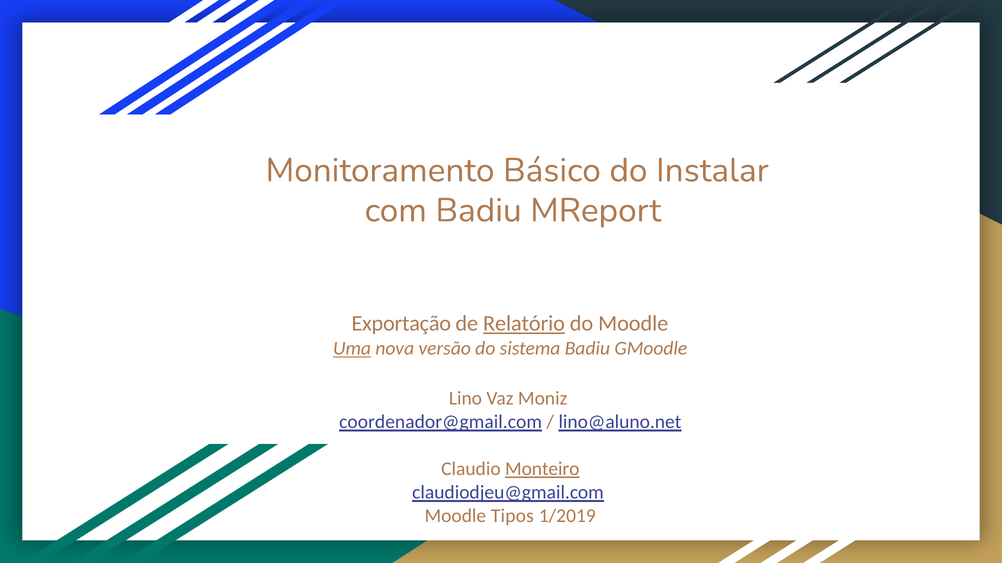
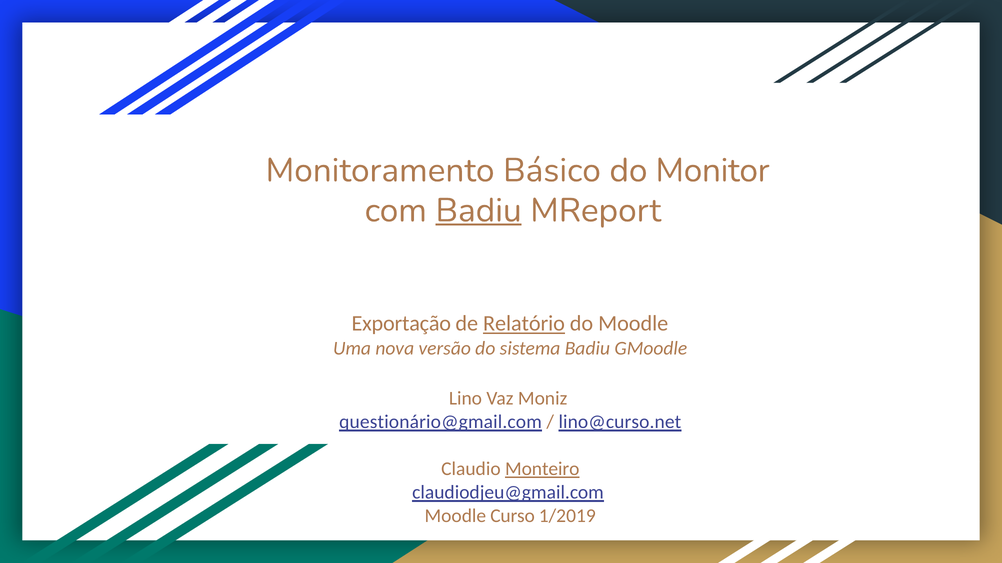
Instalar: Instalar -> Monitor
Badiu at (479, 211) underline: none -> present
Uma underline: present -> none
coordenador@gmail.com: coordenador@gmail.com -> questionário@gmail.com
lino@aluno.net: lino@aluno.net -> lino@curso.net
Tipos: Tipos -> Curso
